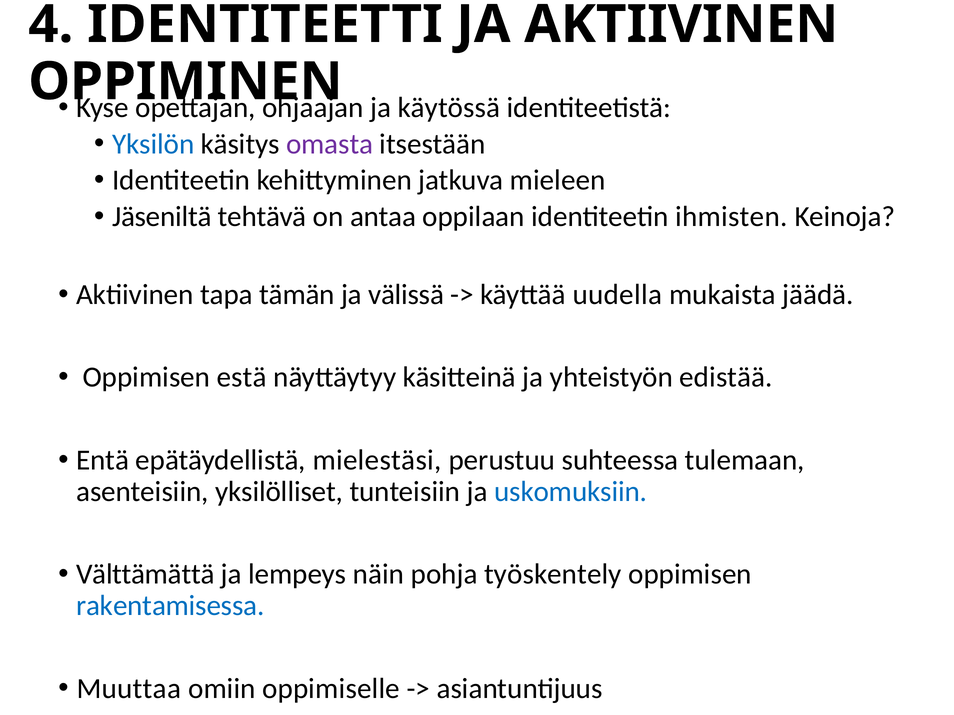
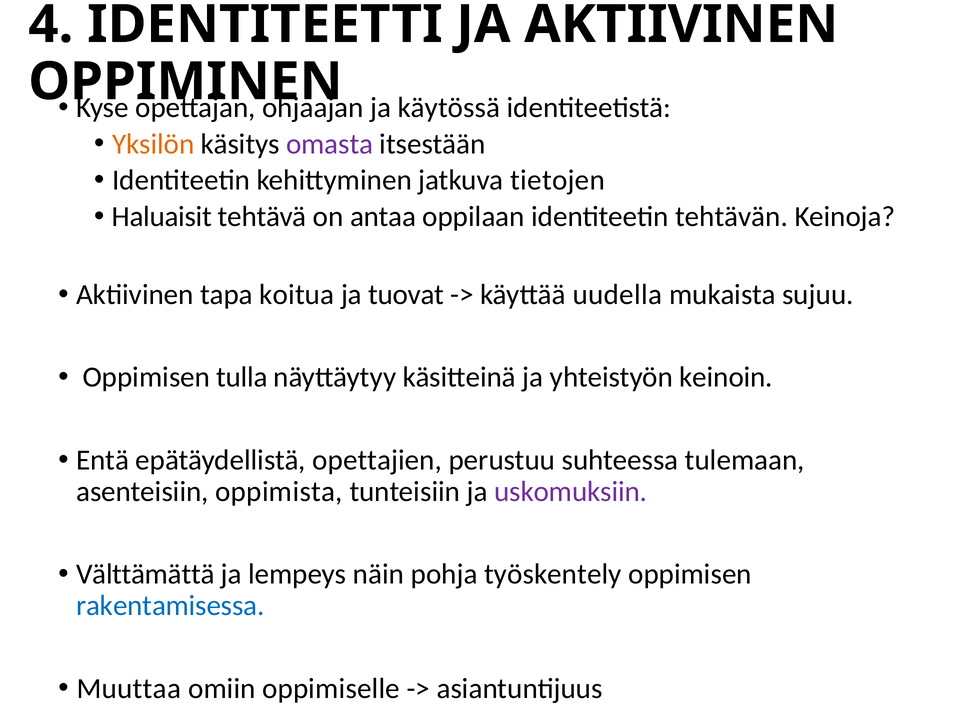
Yksilön colour: blue -> orange
mieleen: mieleen -> tietojen
Jäseniltä: Jäseniltä -> Haluaisit
ihmisten: ihmisten -> tehtävän
tämän: tämän -> koitua
välissä: välissä -> tuovat
jäädä: jäädä -> sujuu
estä: estä -> tulla
edistää: edistää -> keinoin
mielestäsi: mielestäsi -> opettajien
yksilölliset: yksilölliset -> oppimista
uskomuksiin colour: blue -> purple
